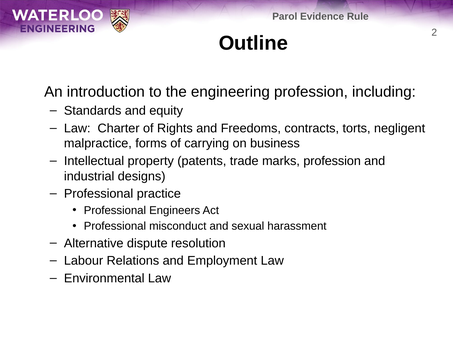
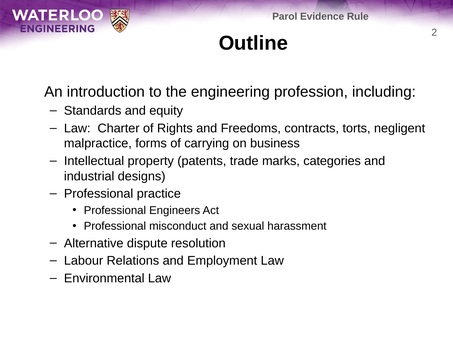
marks profession: profession -> categories
